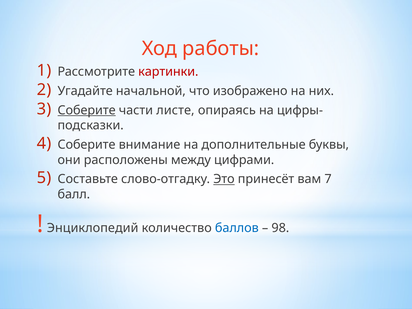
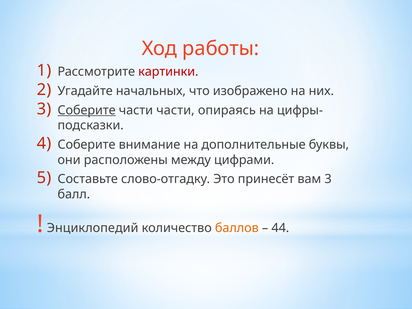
начальной: начальной -> начальных
части листе: листе -> части
Это underline: present -> none
вам 7: 7 -> 3
баллов colour: blue -> orange
98: 98 -> 44
